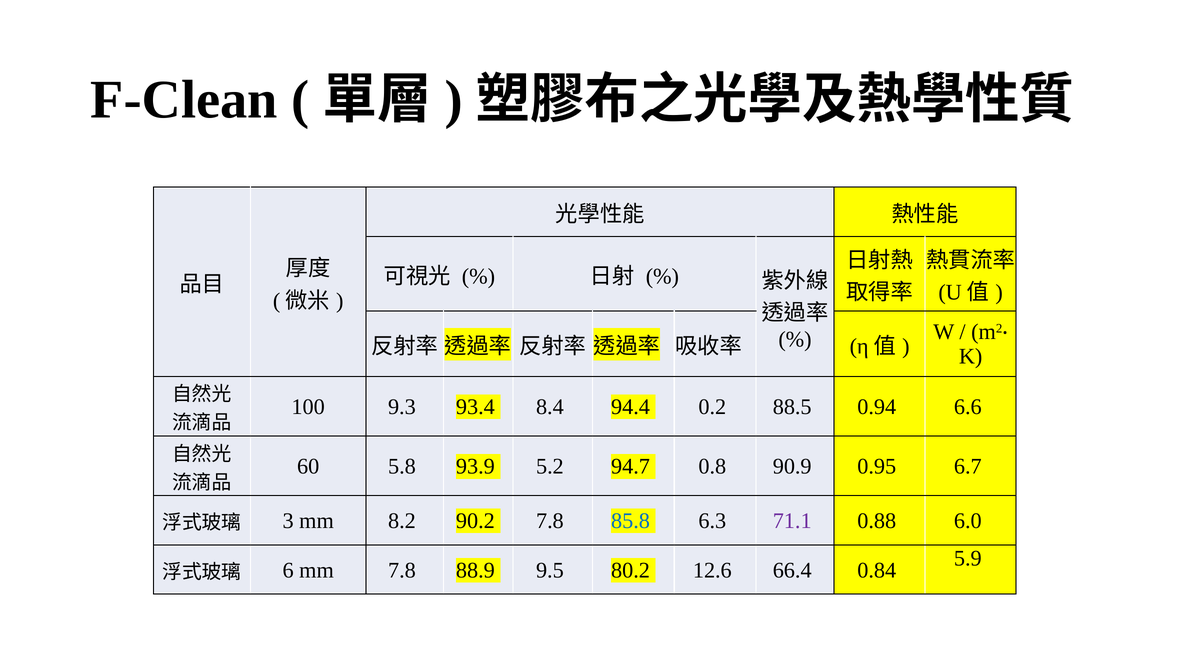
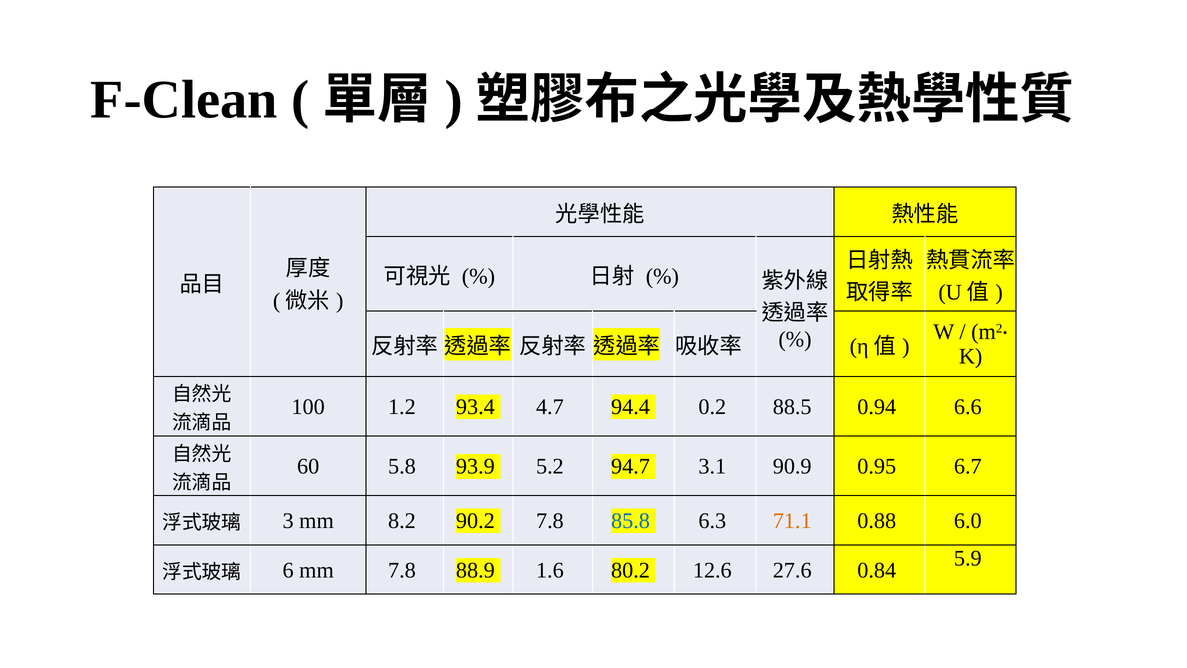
9.3: 9.3 -> 1.2
8.4: 8.4 -> 4.7
0.8: 0.8 -> 3.1
71.1 colour: purple -> orange
9.5: 9.5 -> 1.6
66.4: 66.4 -> 27.6
